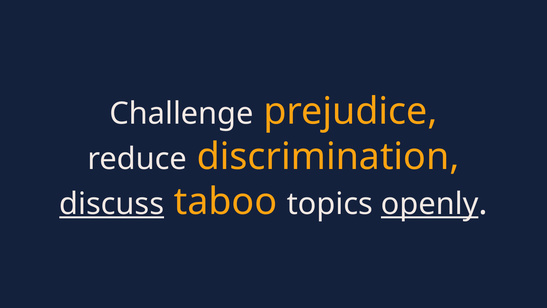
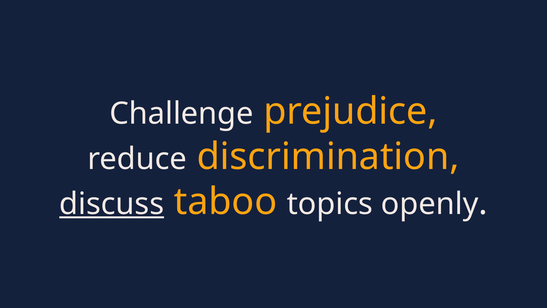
openly underline: present -> none
